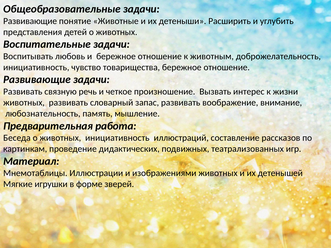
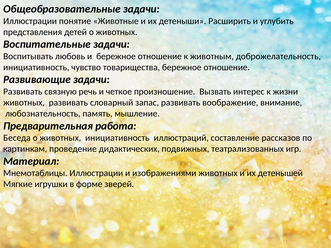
Развивающие at (30, 21): Развивающие -> Иллюстрации
